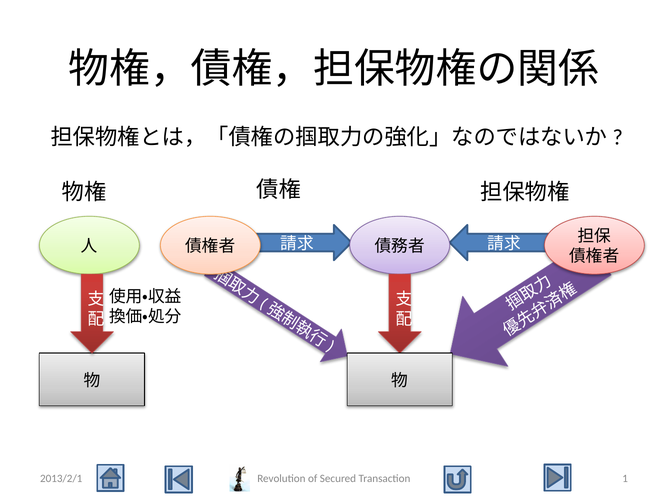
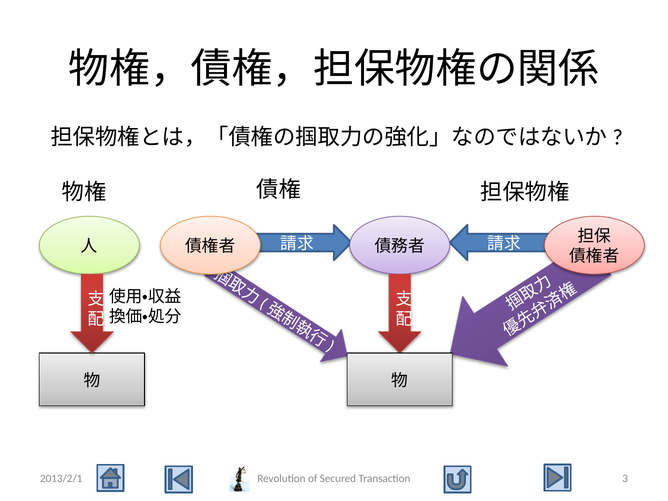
1: 1 -> 3
